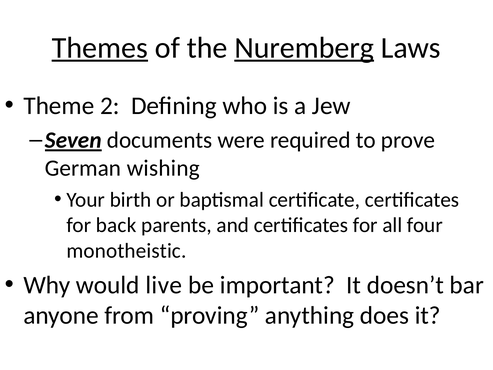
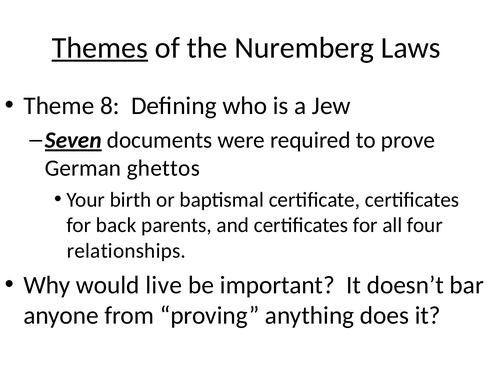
Nuremberg underline: present -> none
2: 2 -> 8
wishing: wishing -> ghettos
monotheistic: monotheistic -> relationships
